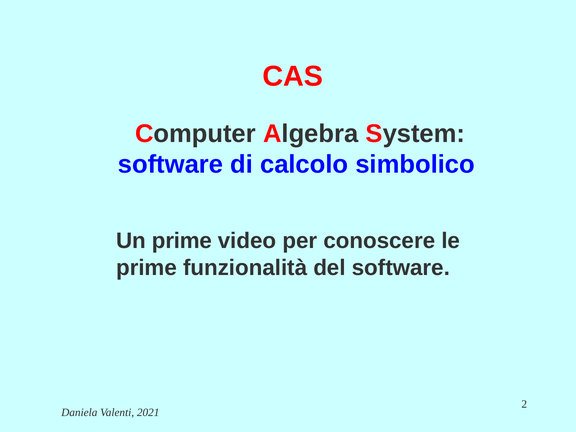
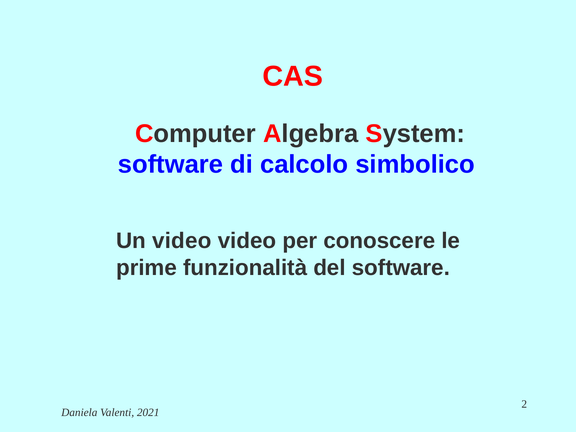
Un prime: prime -> video
